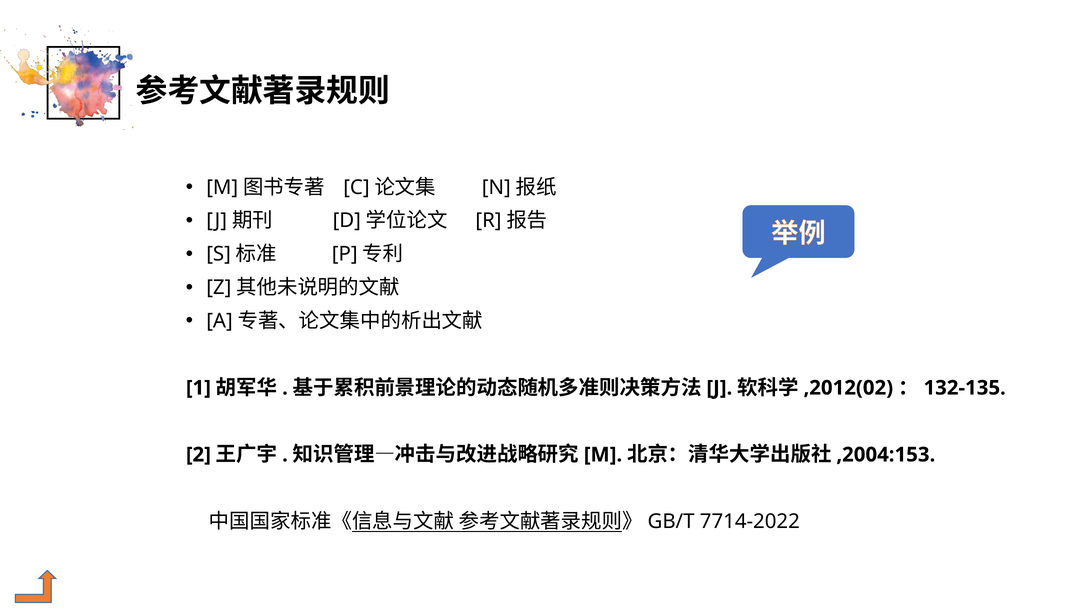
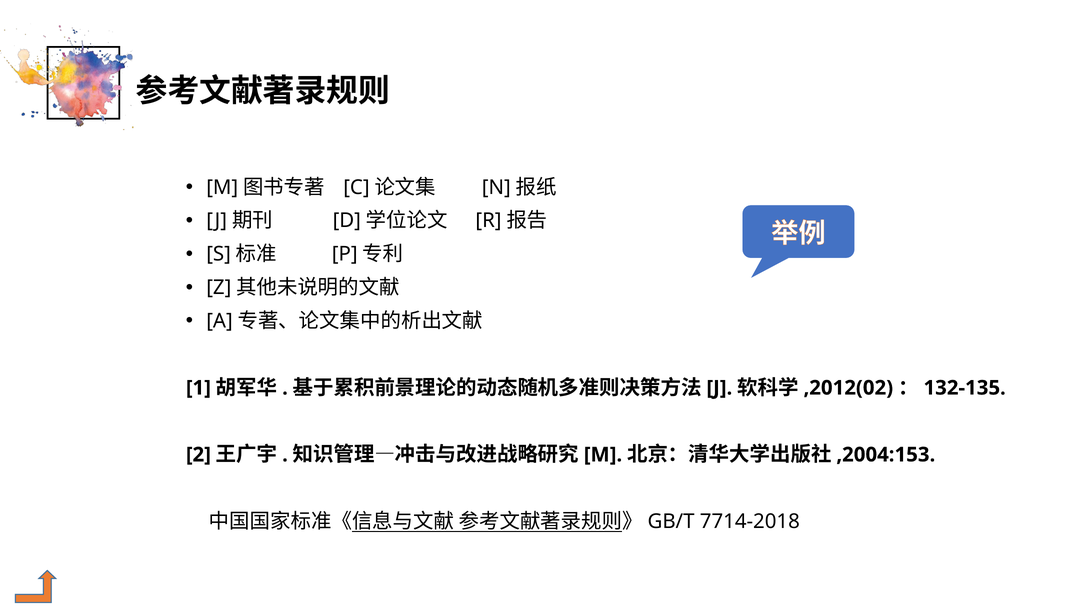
7714-2022: 7714-2022 -> 7714-2018
